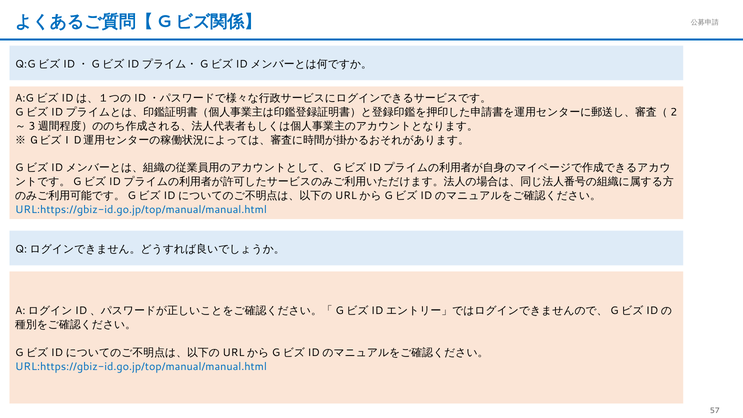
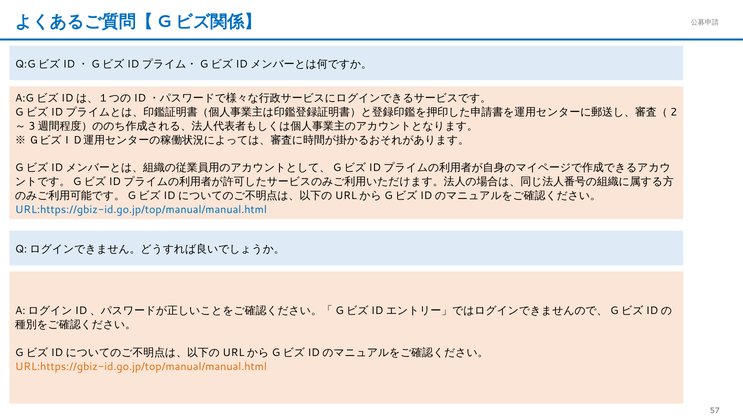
URL:https://gbiz-id.go.jp/top/manual/manual.html at (141, 366) colour: blue -> orange
